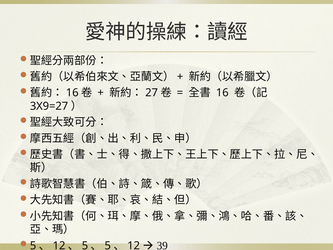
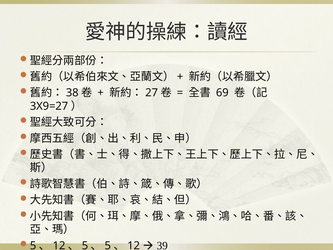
16 at (72, 93): 16 -> 38
16 at (222, 93): 16 -> 69
